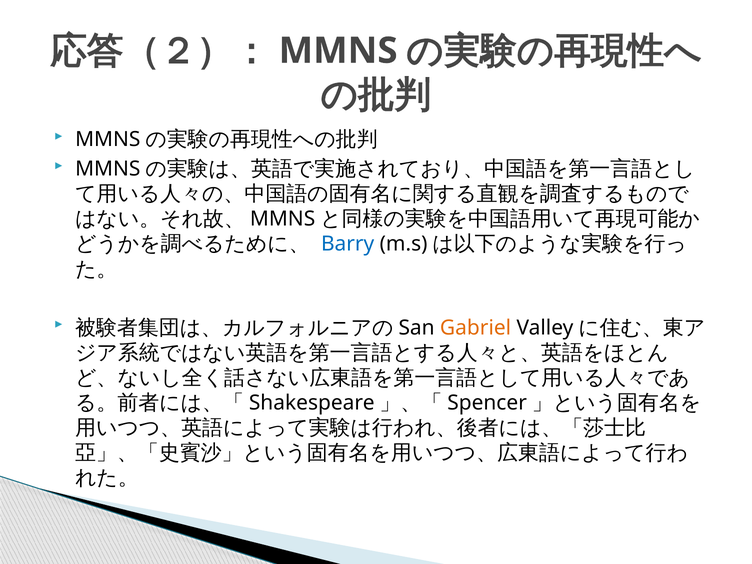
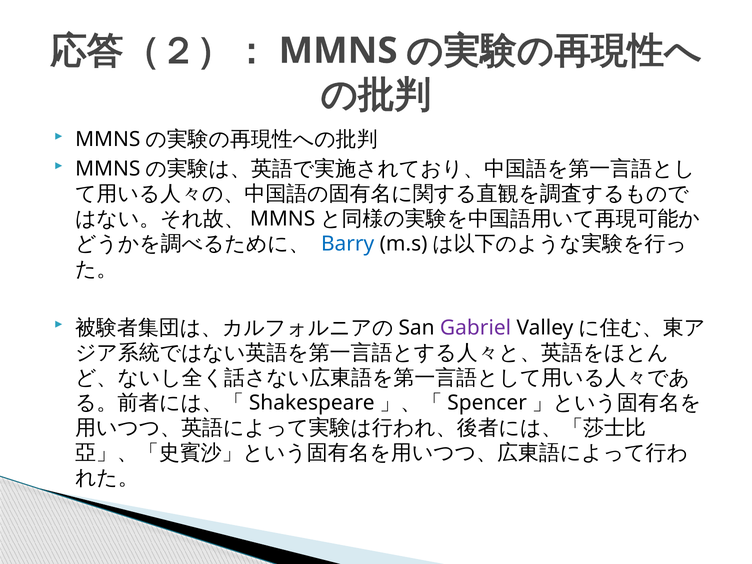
Gabriel colour: orange -> purple
